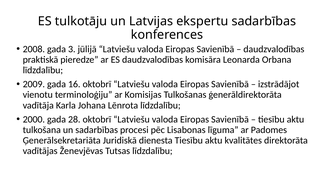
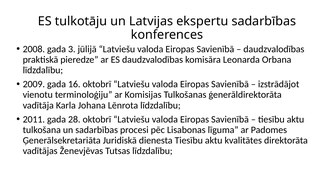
2000: 2000 -> 2011
